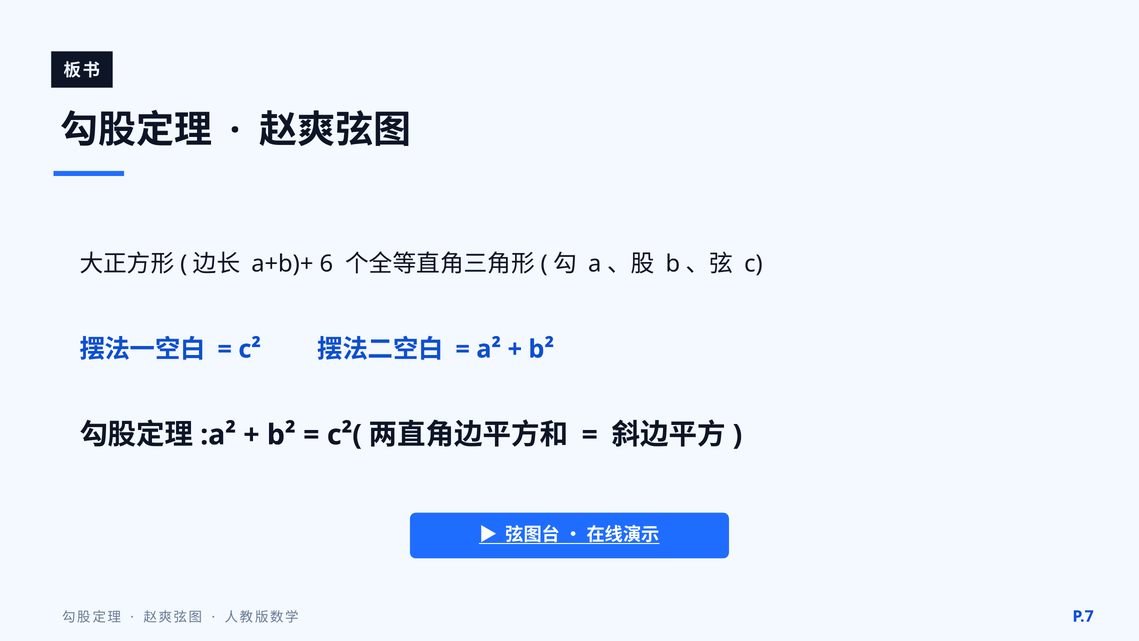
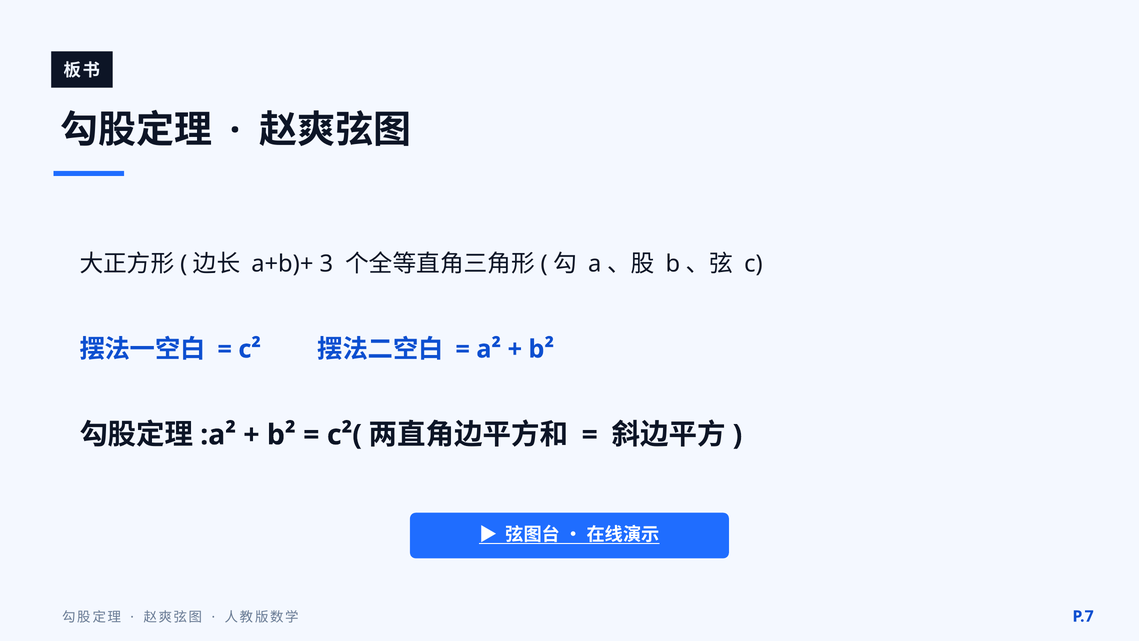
6: 6 -> 3
